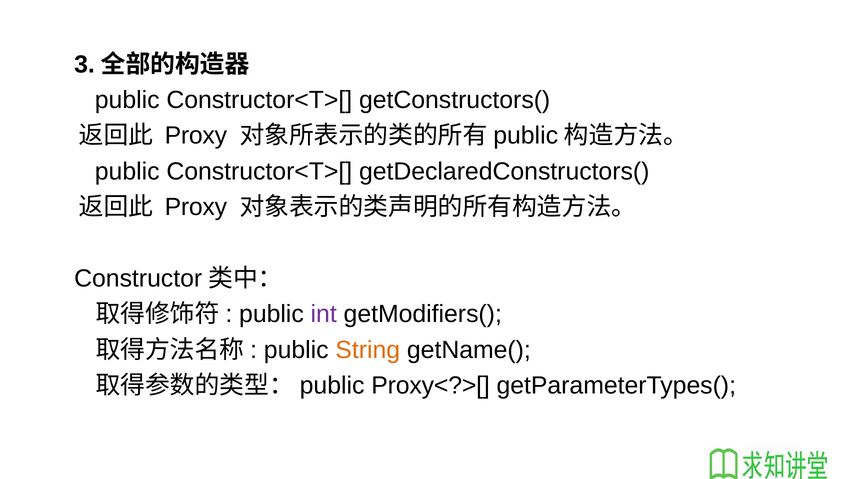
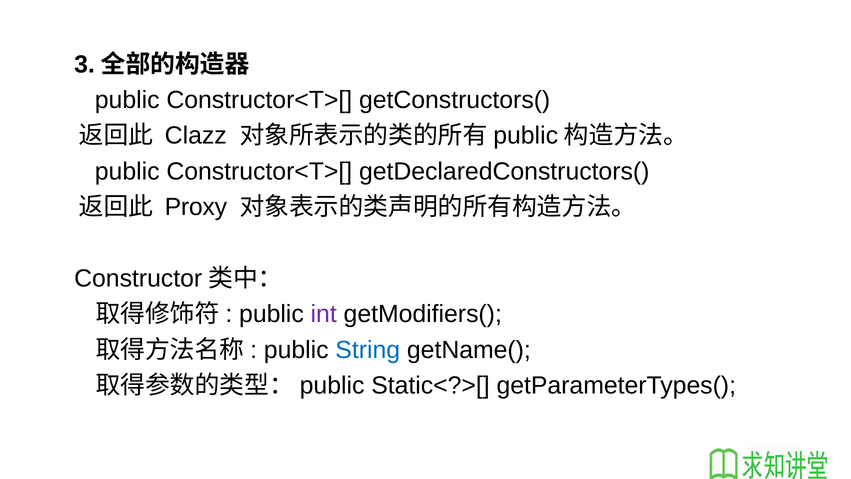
Proxy at (196, 136): Proxy -> Clazz
String colour: orange -> blue
Proxy<?>[: Proxy<?>[ -> Static<?>[
